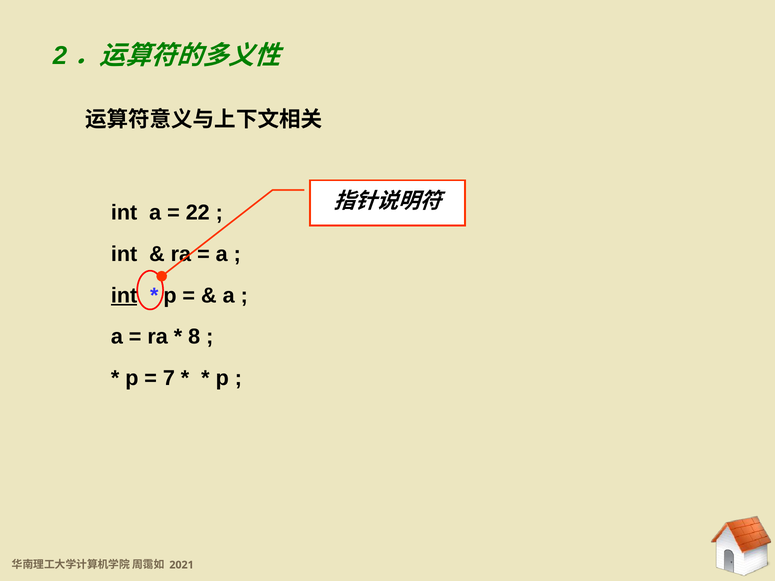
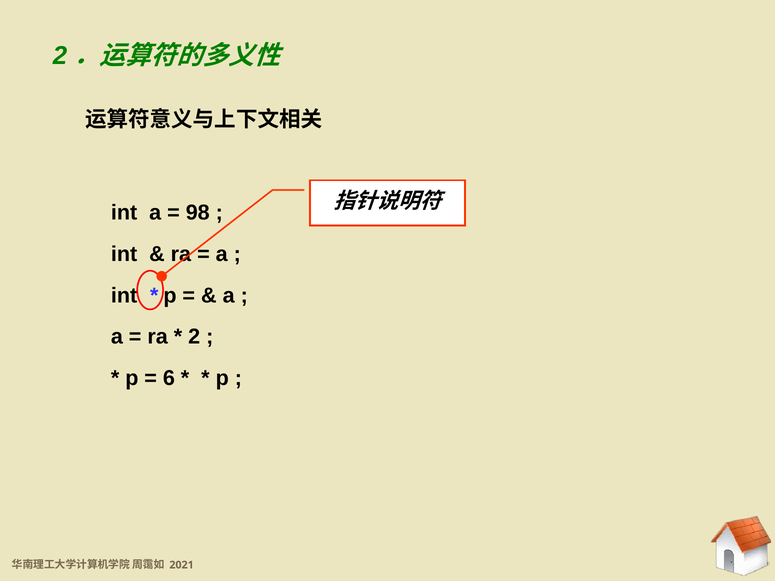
22: 22 -> 98
int at (124, 296) underline: present -> none
8: 8 -> 2
7: 7 -> 6
